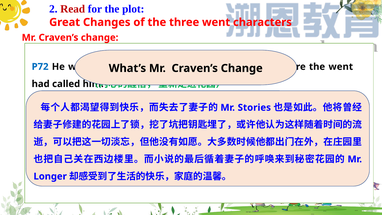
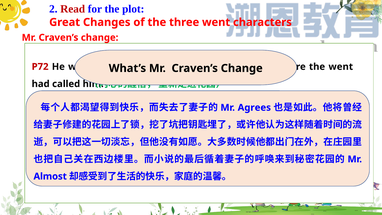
P72 colour: blue -> red
Stories: Stories -> Agrees
Longer: Longer -> Almost
